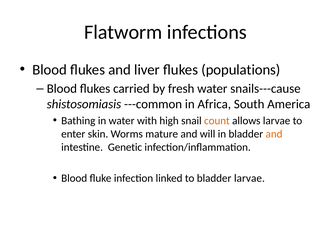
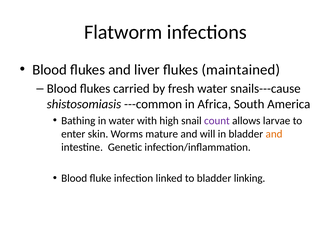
populations: populations -> maintained
count colour: orange -> purple
bladder larvae: larvae -> linking
